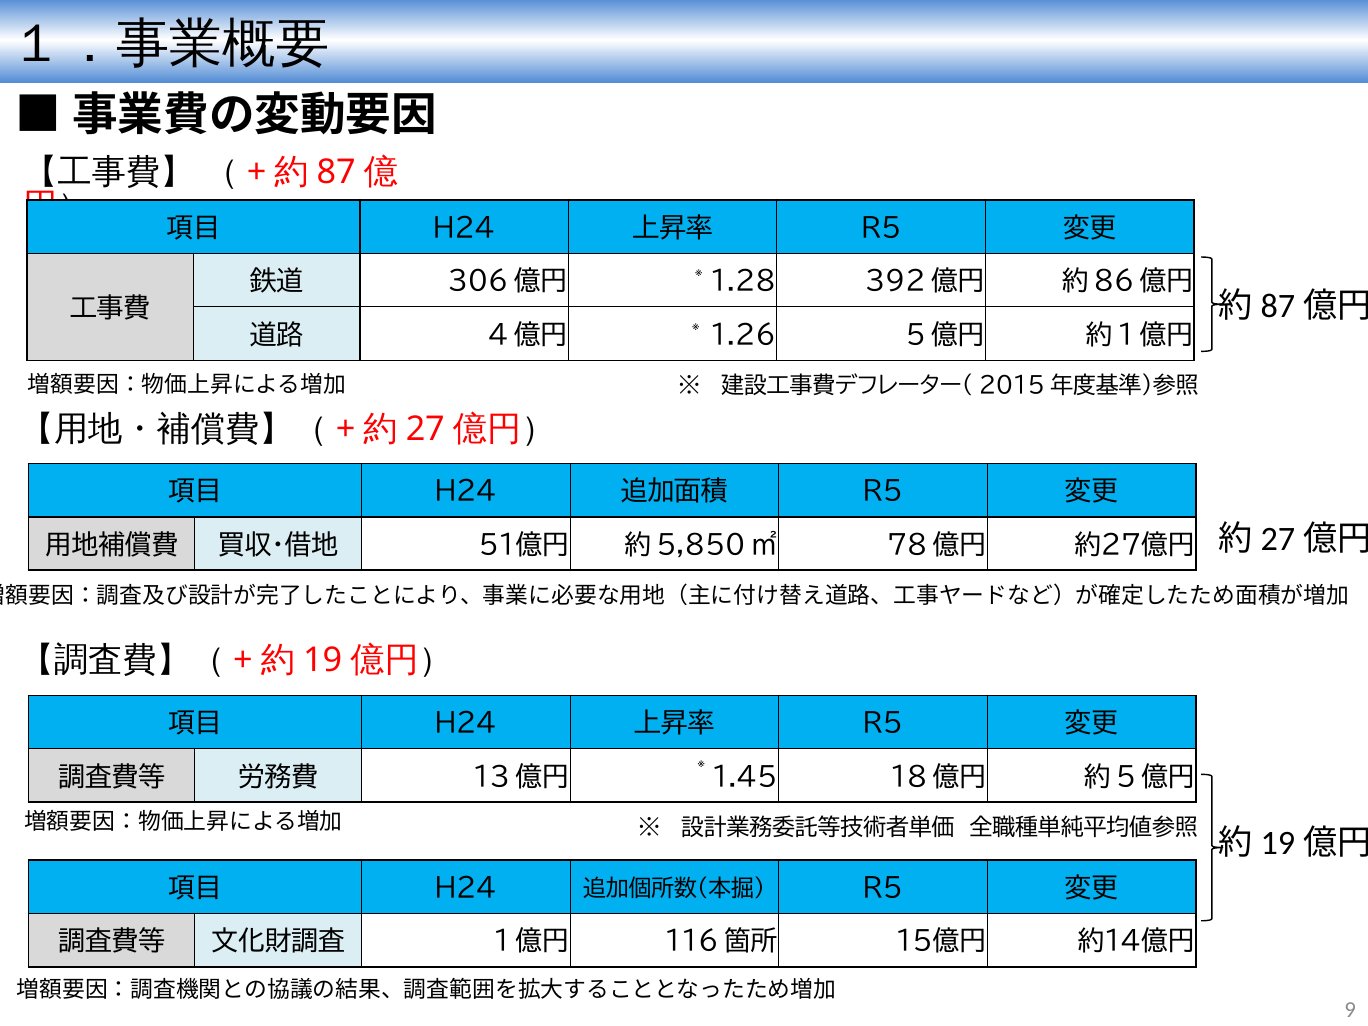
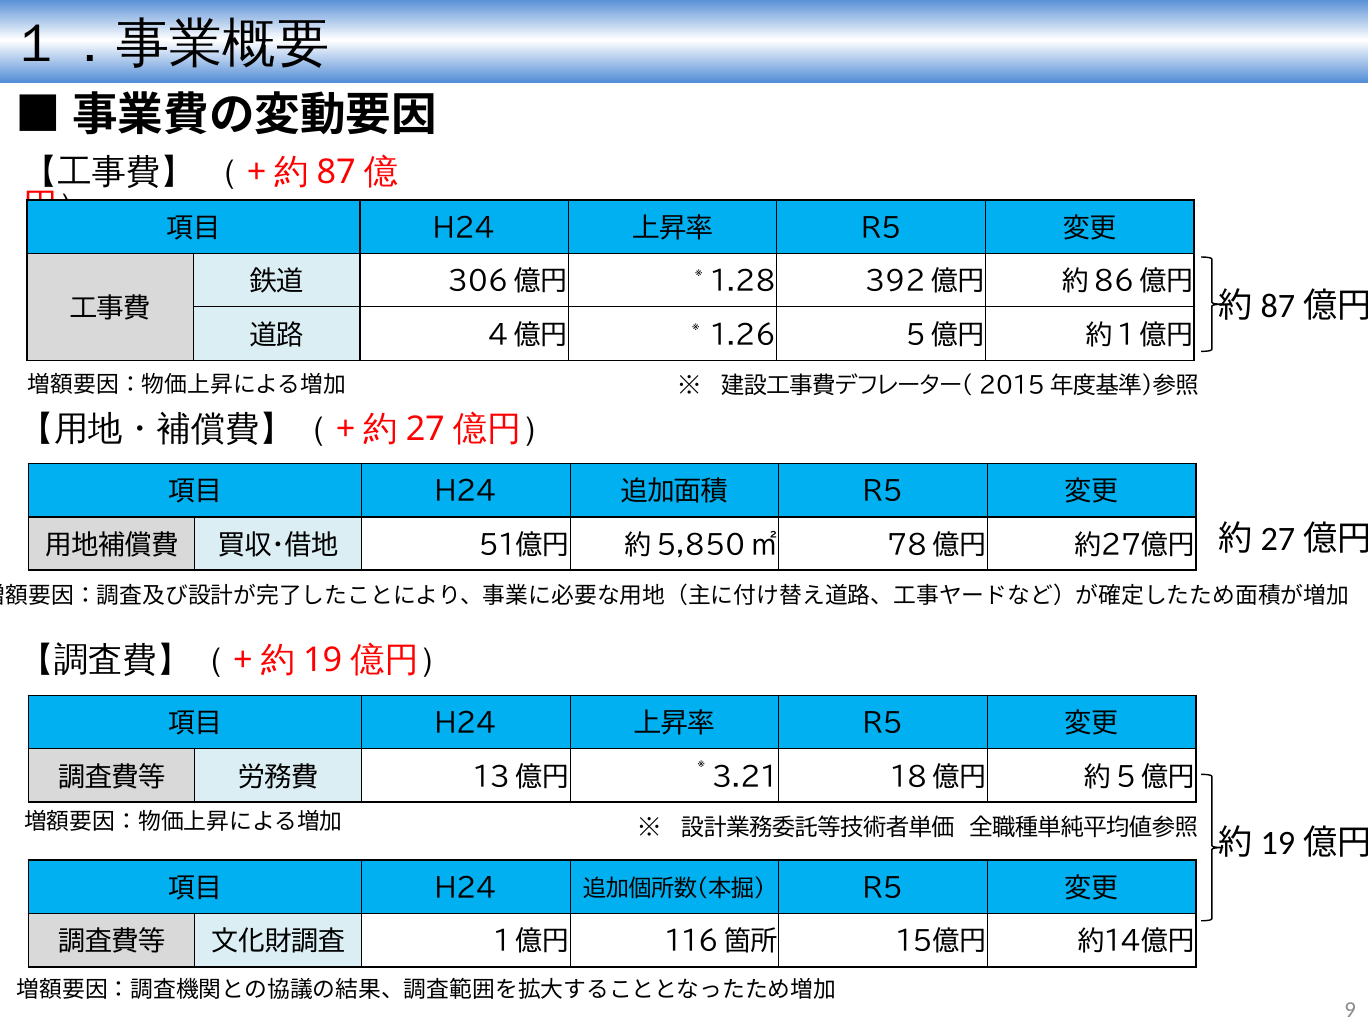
1.45: 1.45 -> 3.21
